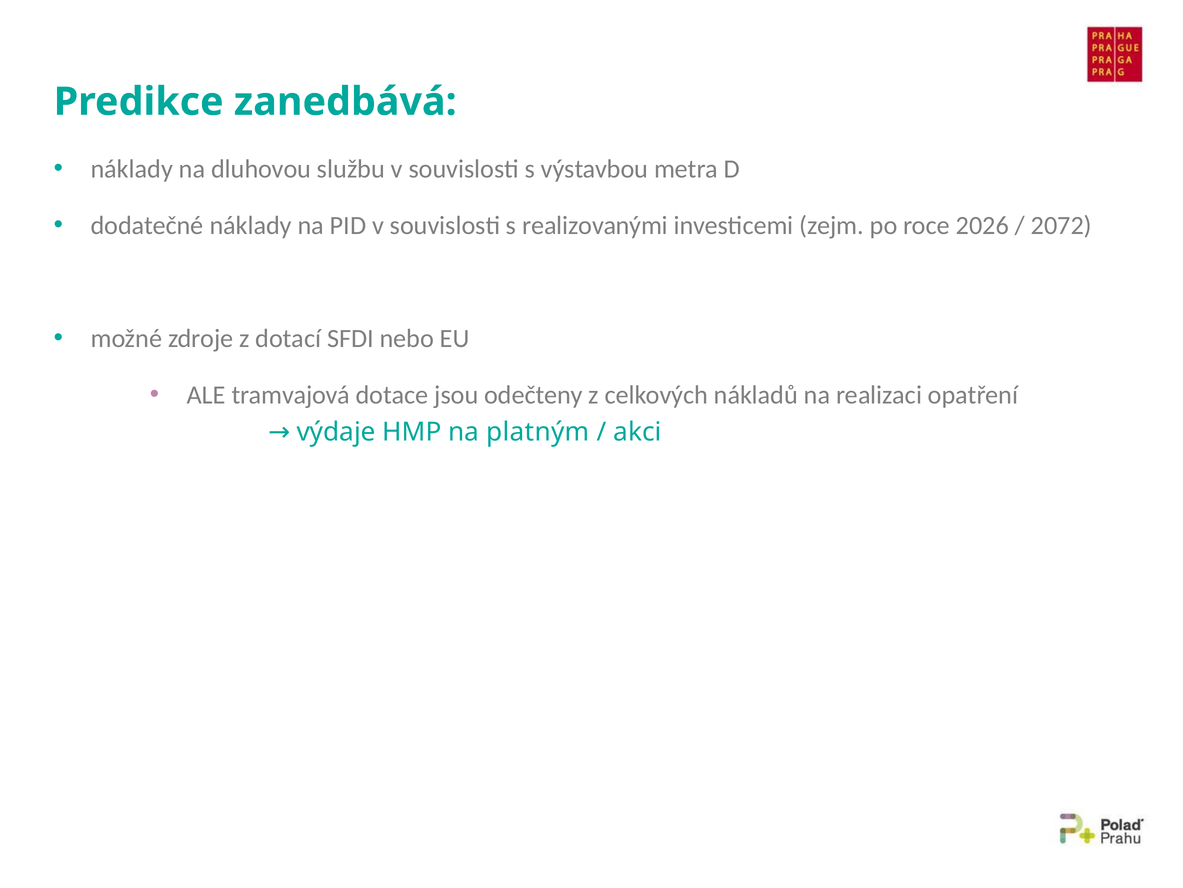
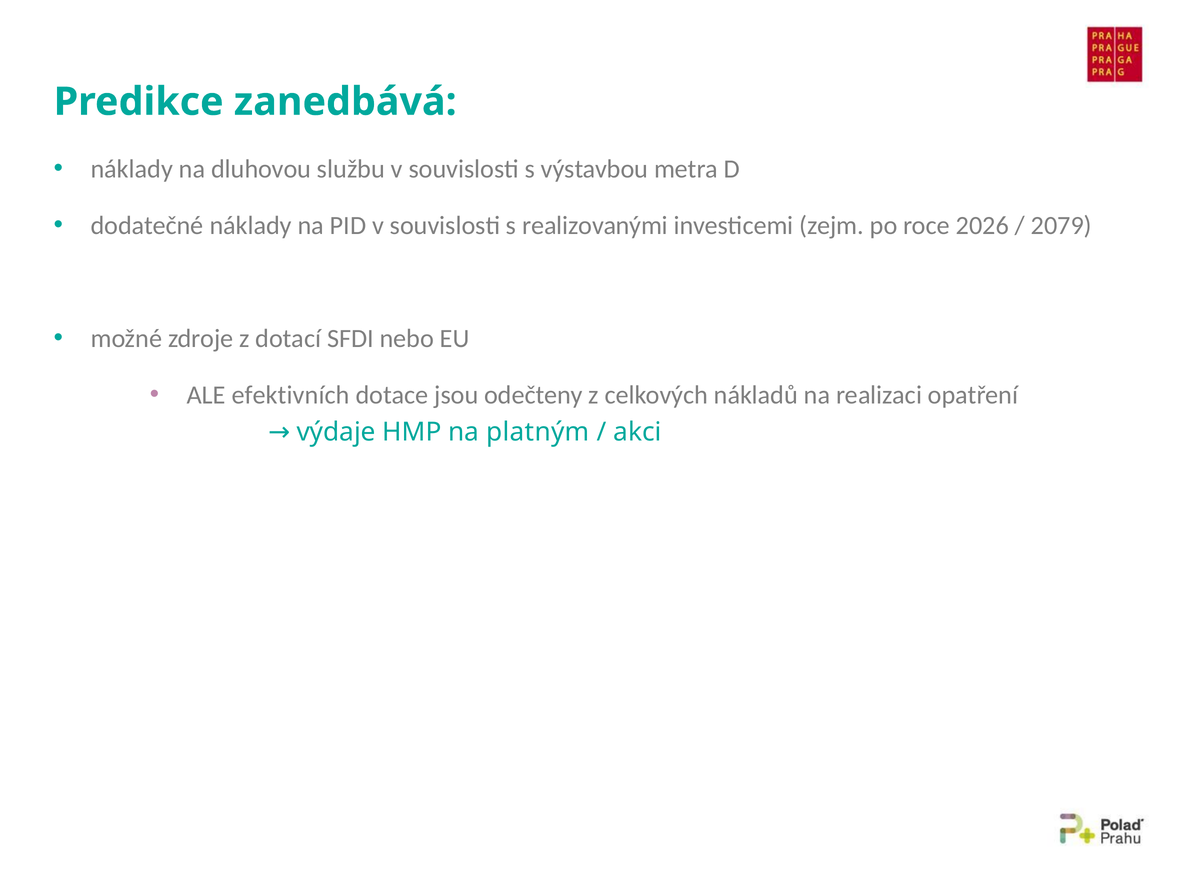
2072: 2072 -> 2079
tramvajová: tramvajová -> efektivních
